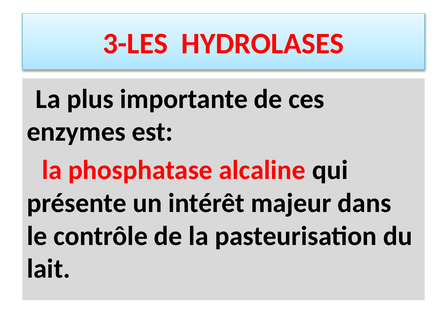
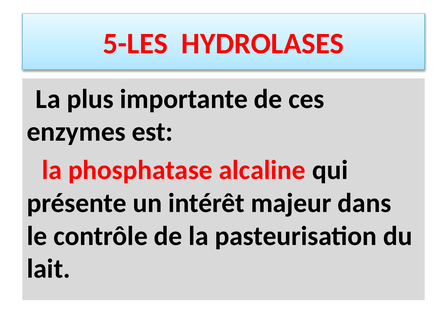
3-LES: 3-LES -> 5-LES
